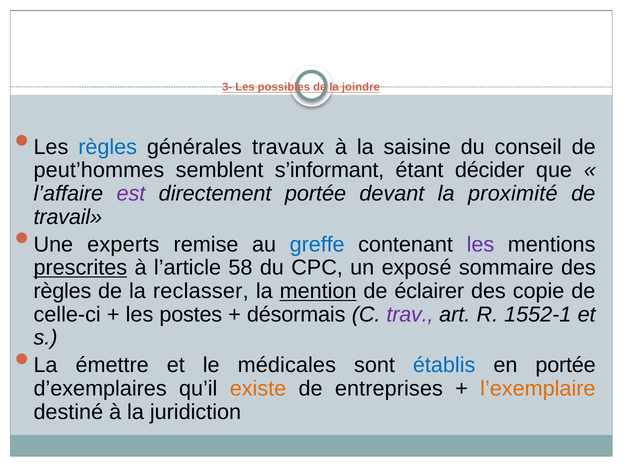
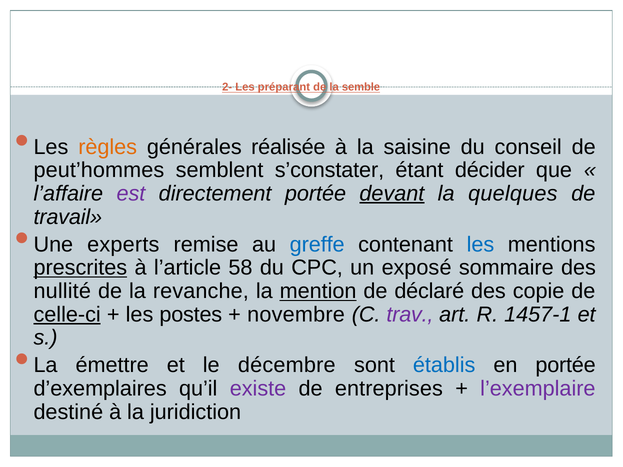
3-: 3- -> 2-
possibles: possibles -> préparant
joindre: joindre -> semble
règles at (108, 147) colour: blue -> orange
travaux: travaux -> réalisée
s’informant: s’informant -> s’constater
devant underline: none -> present
proximité: proximité -> quelques
les at (480, 245) colour: purple -> blue
règles at (62, 291): règles -> nullité
reclasser: reclasser -> revanche
éclairer: éclairer -> déclaré
celle-ci underline: none -> present
désormais: désormais -> novembre
1552-1: 1552-1 -> 1457-1
médicales: médicales -> décembre
existe colour: orange -> purple
l’exemplaire colour: orange -> purple
